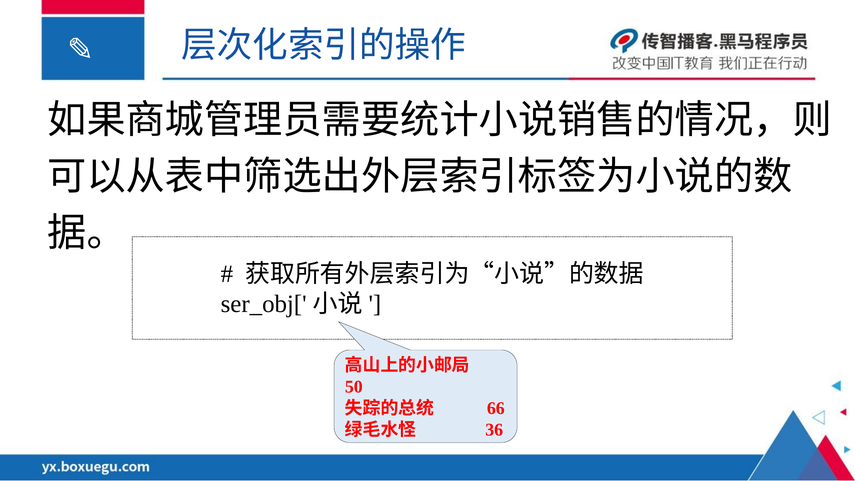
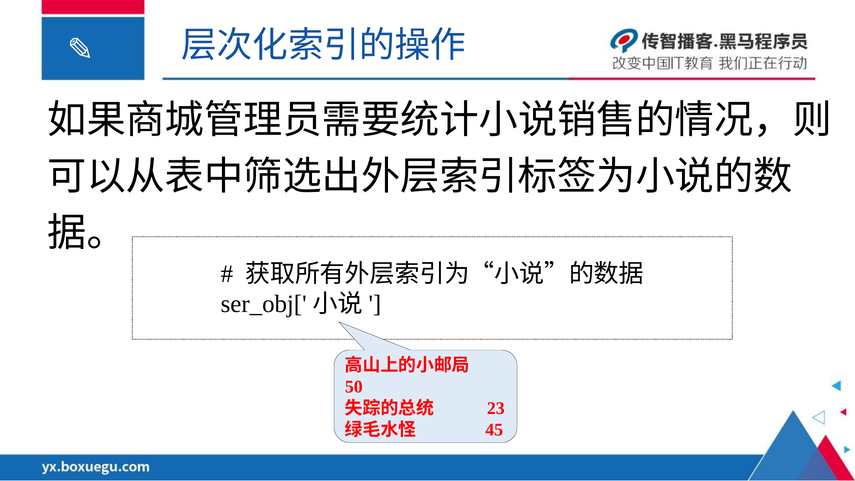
66: 66 -> 23
36: 36 -> 45
